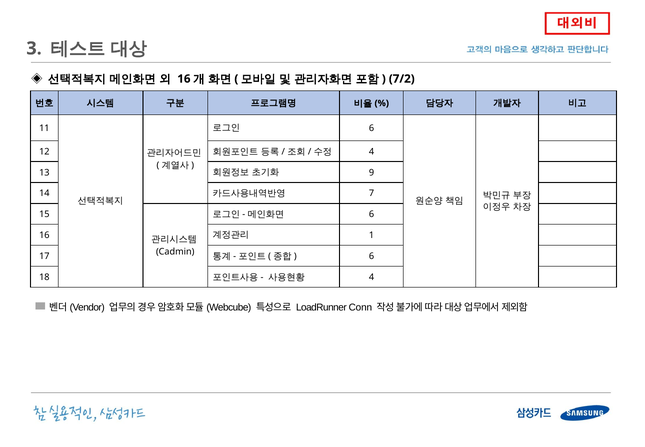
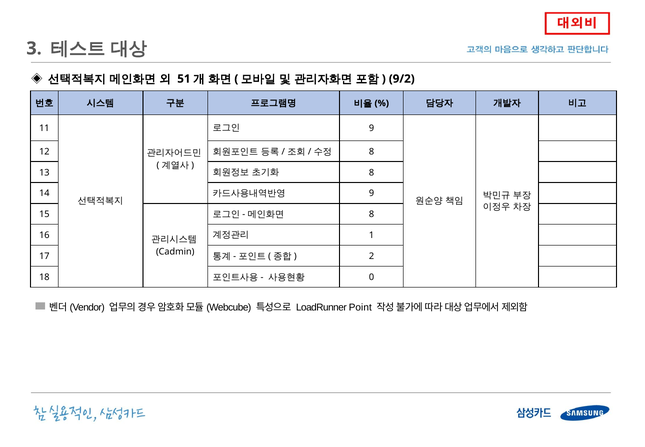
16 at (184, 79): 16 -> 51
7/2: 7/2 -> 9/2
6 at (371, 128): 6 -> 9
4 at (371, 151): 4 -> 8
9 at (371, 172): 9 -> 8
7 at (371, 193): 7 -> 9
6 at (371, 214): 6 -> 8
6 at (371, 256): 6 -> 2
4 at (371, 277): 4 -> 0
Conn: Conn -> Point
